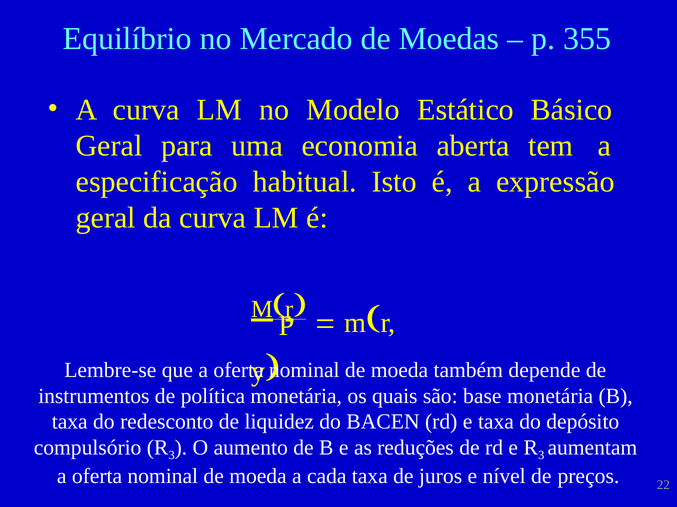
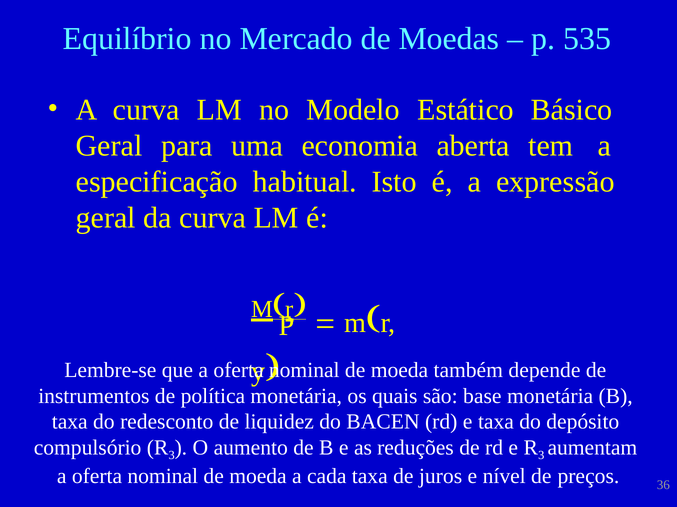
355: 355 -> 535
22: 22 -> 36
